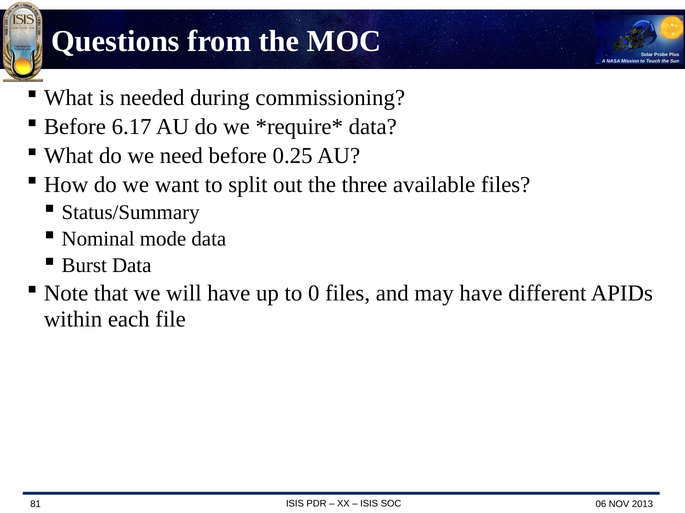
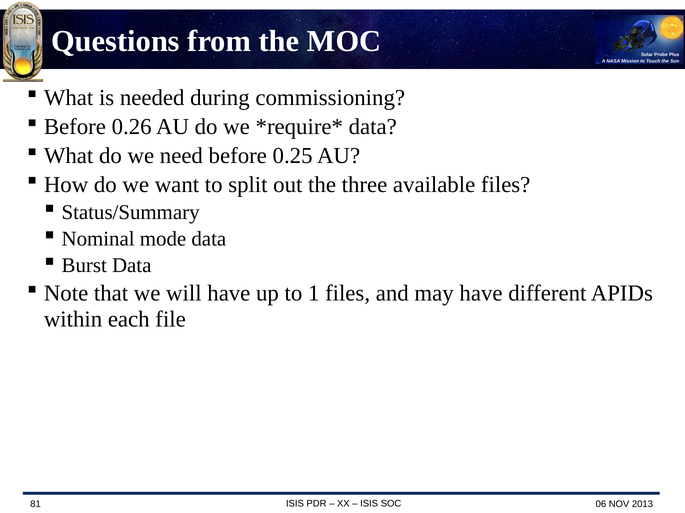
6.17: 6.17 -> 0.26
0: 0 -> 1
